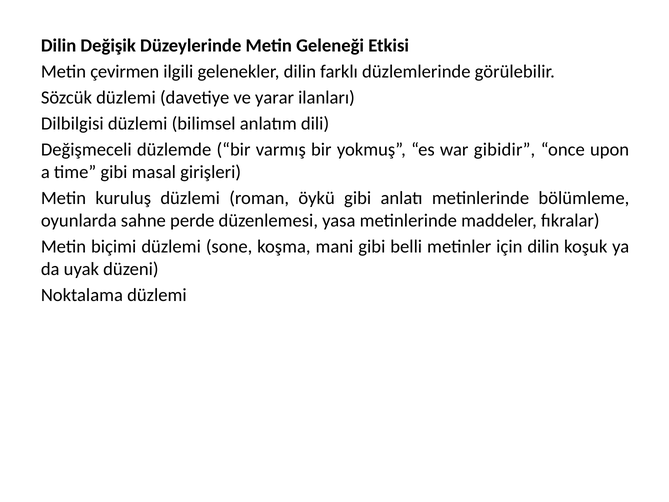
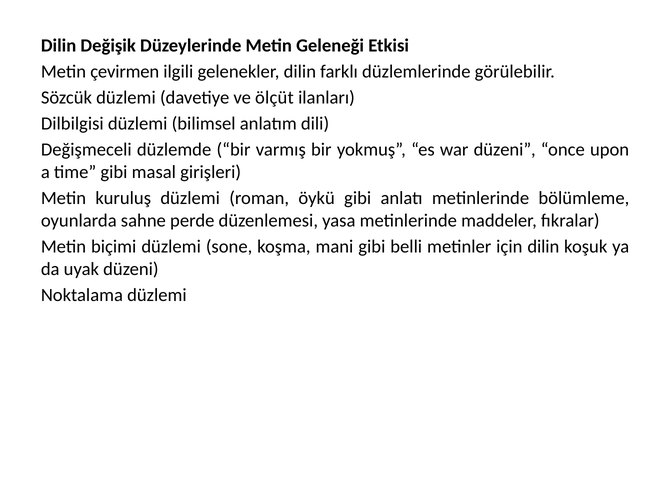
yarar: yarar -> ölçüt
war gibidir: gibidir -> düzeni
